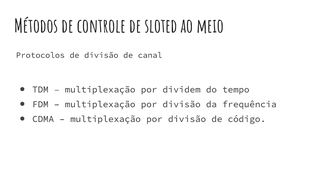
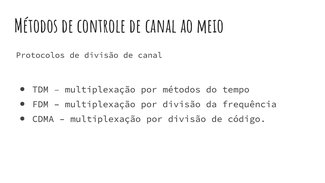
controle de sloted: sloted -> canal
por dividem: dividem -> métodos
